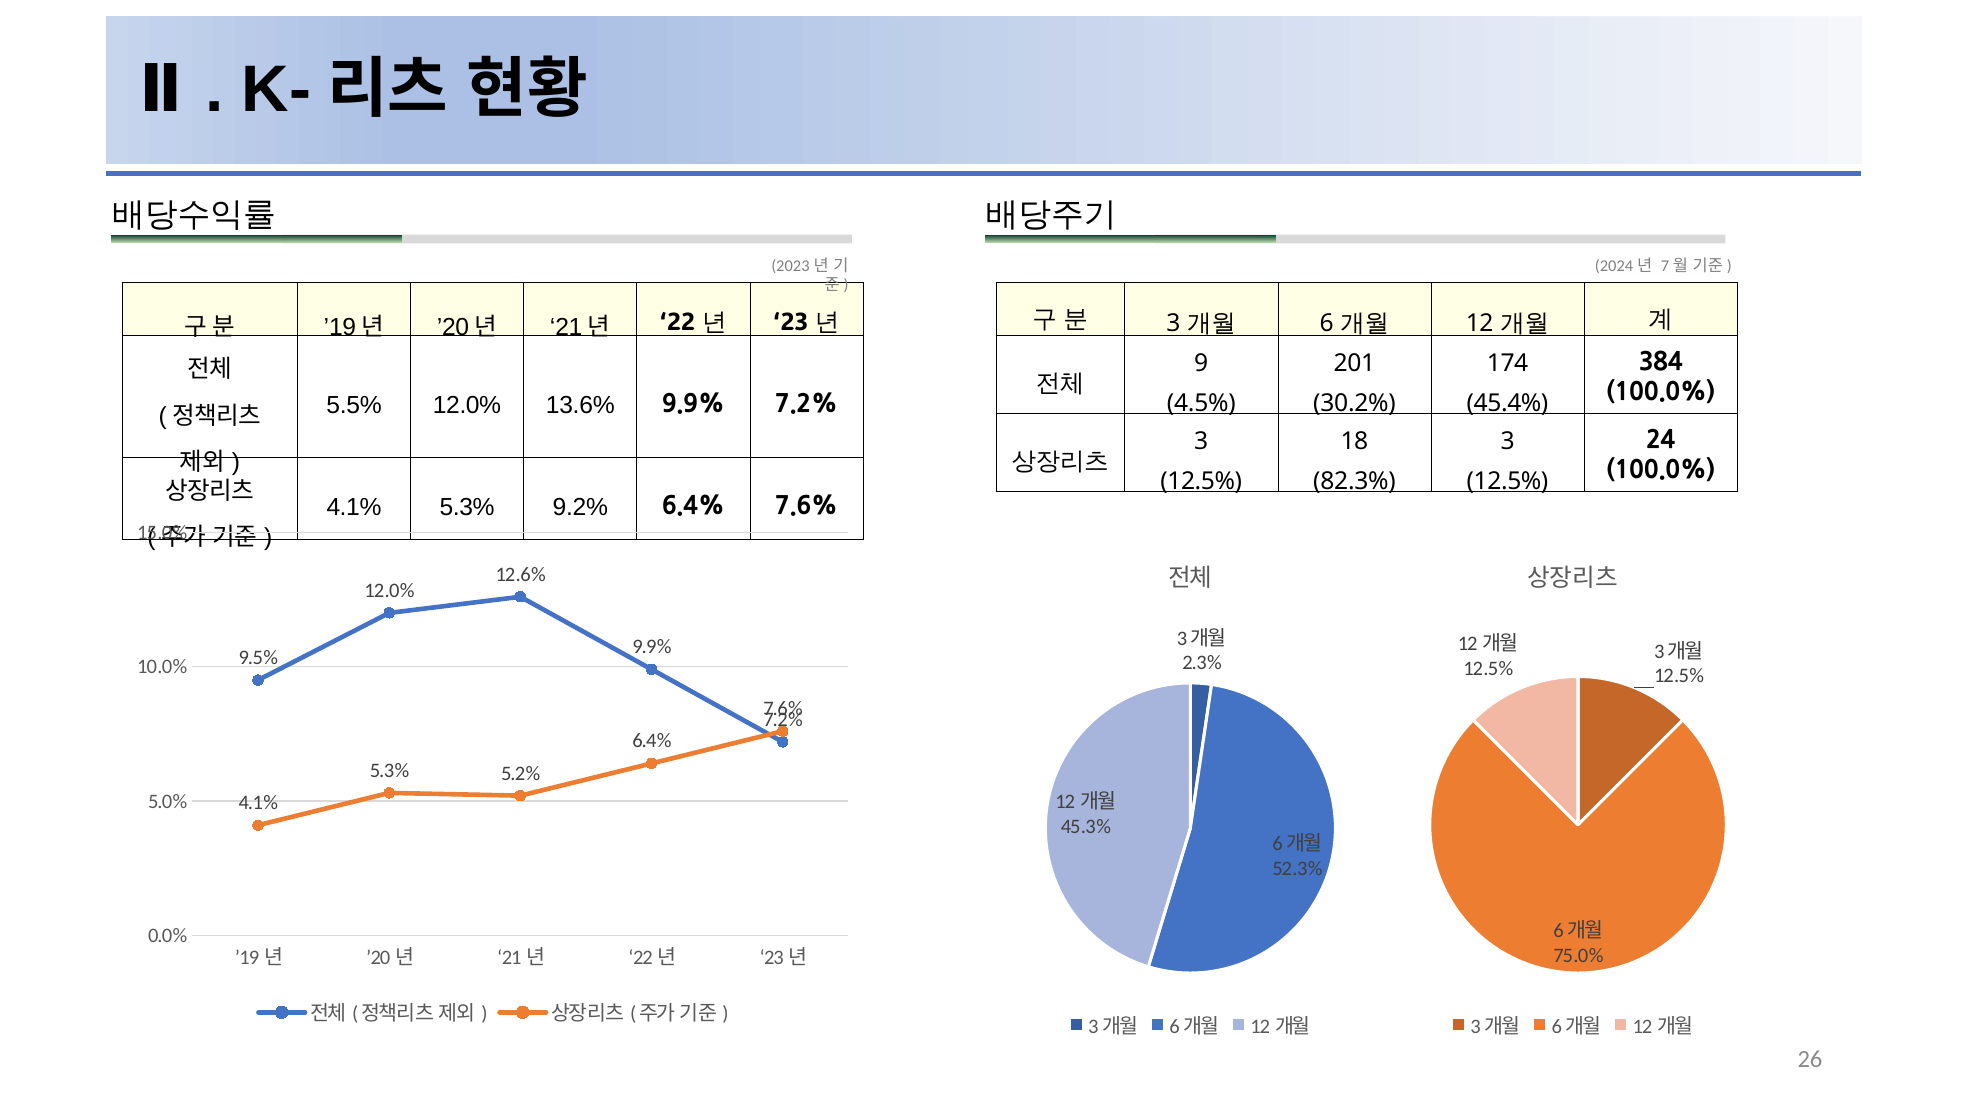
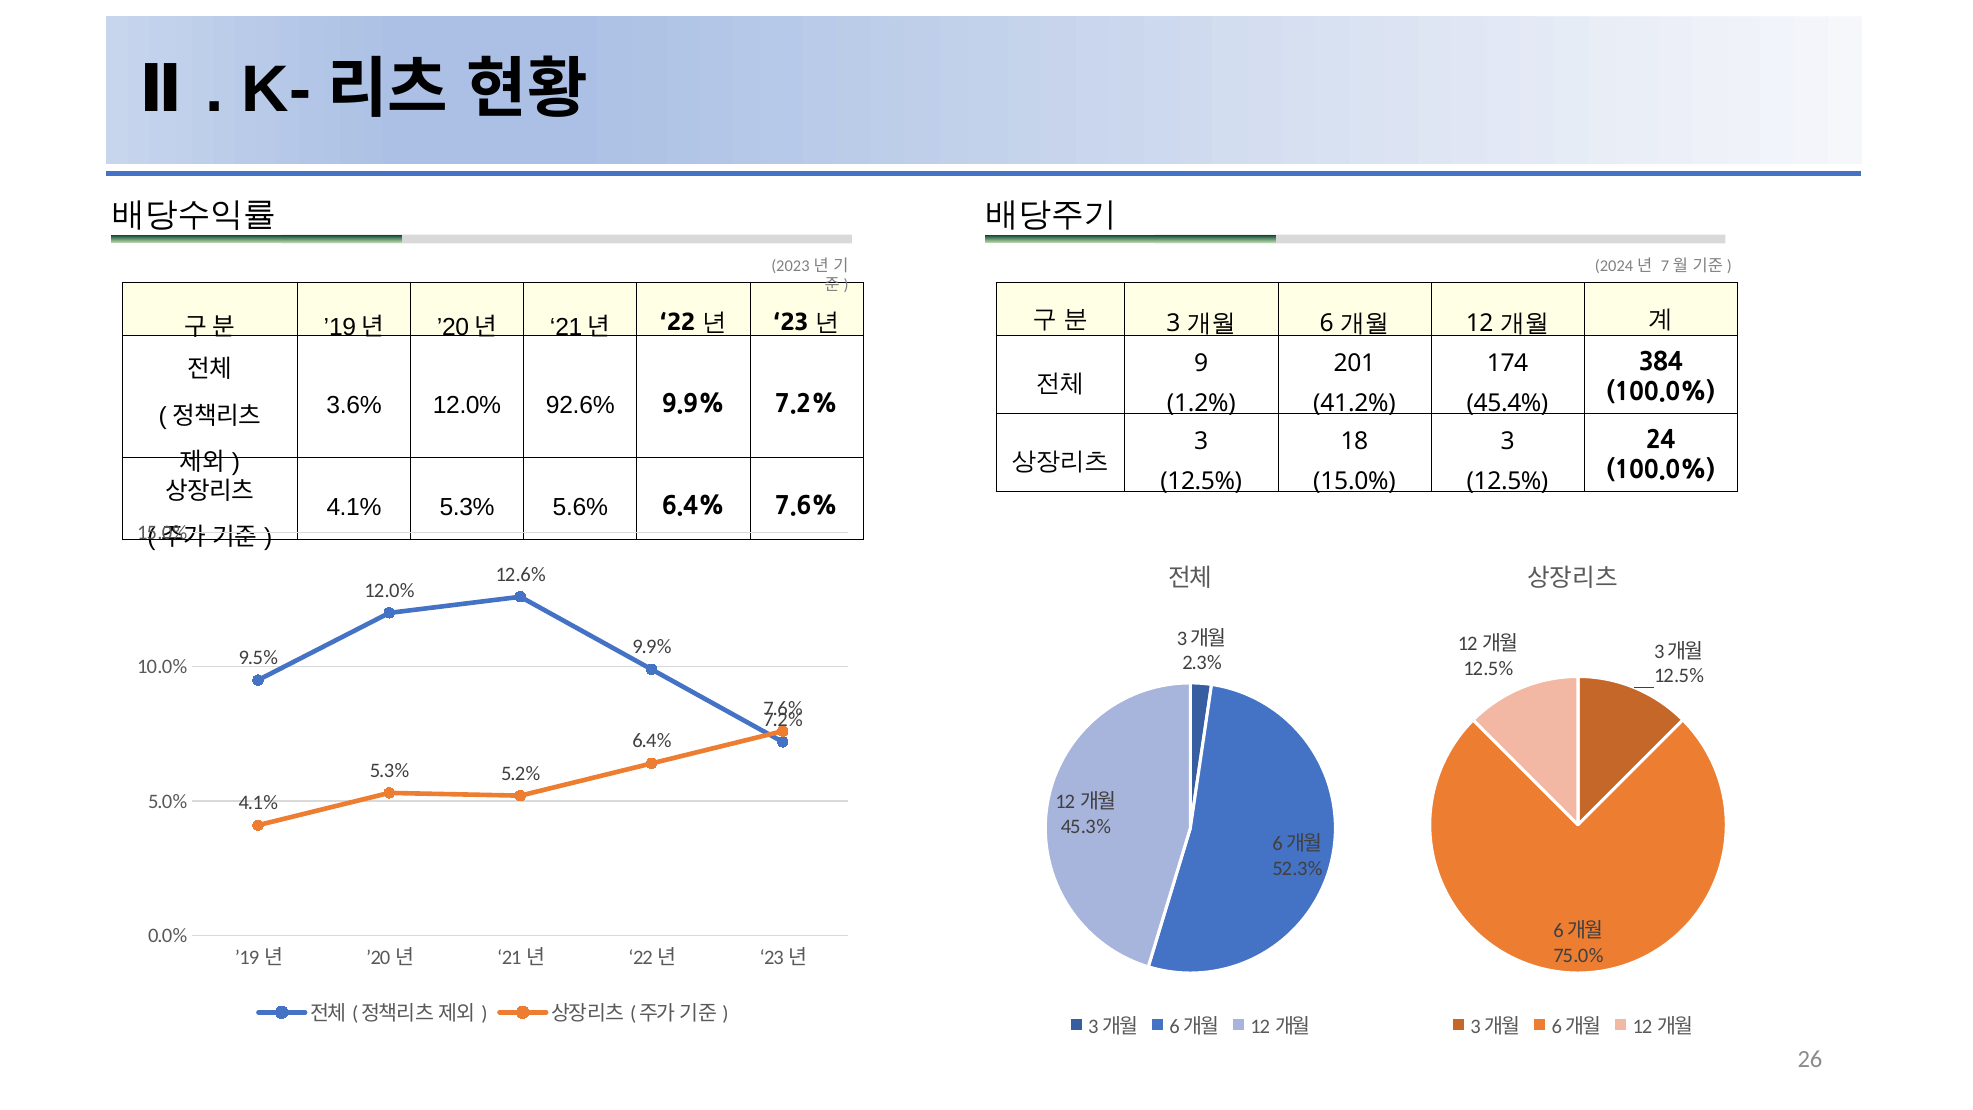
5.5%: 5.5% -> 3.6%
13.6%: 13.6% -> 92.6%
4.5%: 4.5% -> 1.2%
30.2%: 30.2% -> 41.2%
82.3% at (1355, 481): 82.3% -> 15.0%
9.2%: 9.2% -> 5.6%
